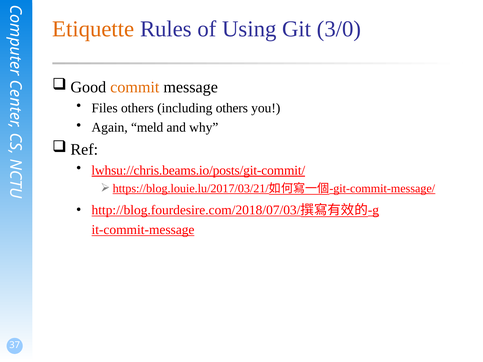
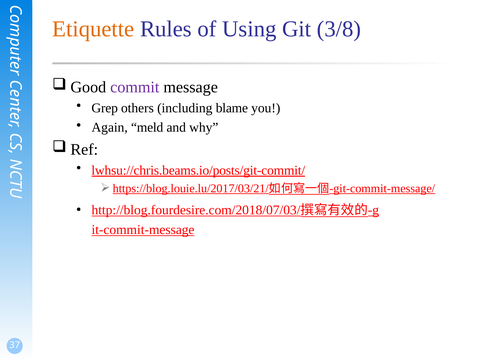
3/0: 3/0 -> 3/8
commit colour: orange -> purple
Files: Files -> Grep
including others: others -> blame
